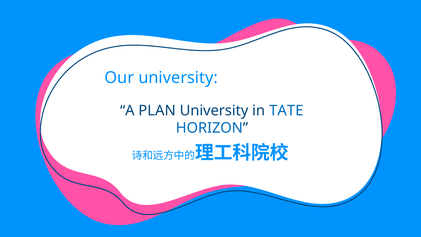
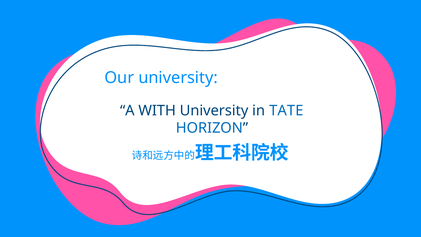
PLAN: PLAN -> WITH
